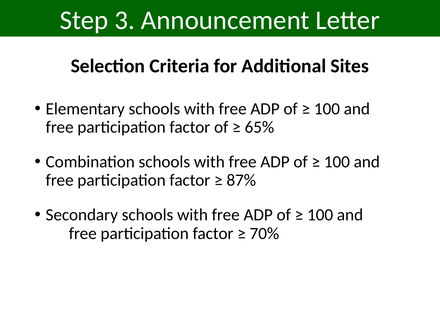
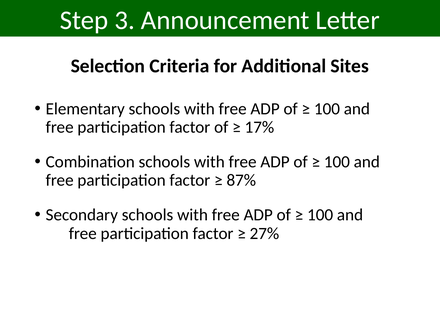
65%: 65% -> 17%
70%: 70% -> 27%
